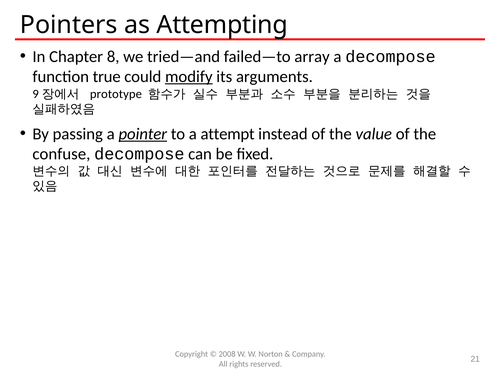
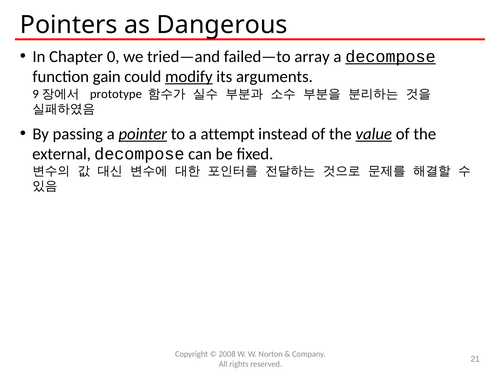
Attempting: Attempting -> Dangerous
8: 8 -> 0
decompose at (391, 57) underline: none -> present
true: true -> gain
value underline: none -> present
confuse: confuse -> external
